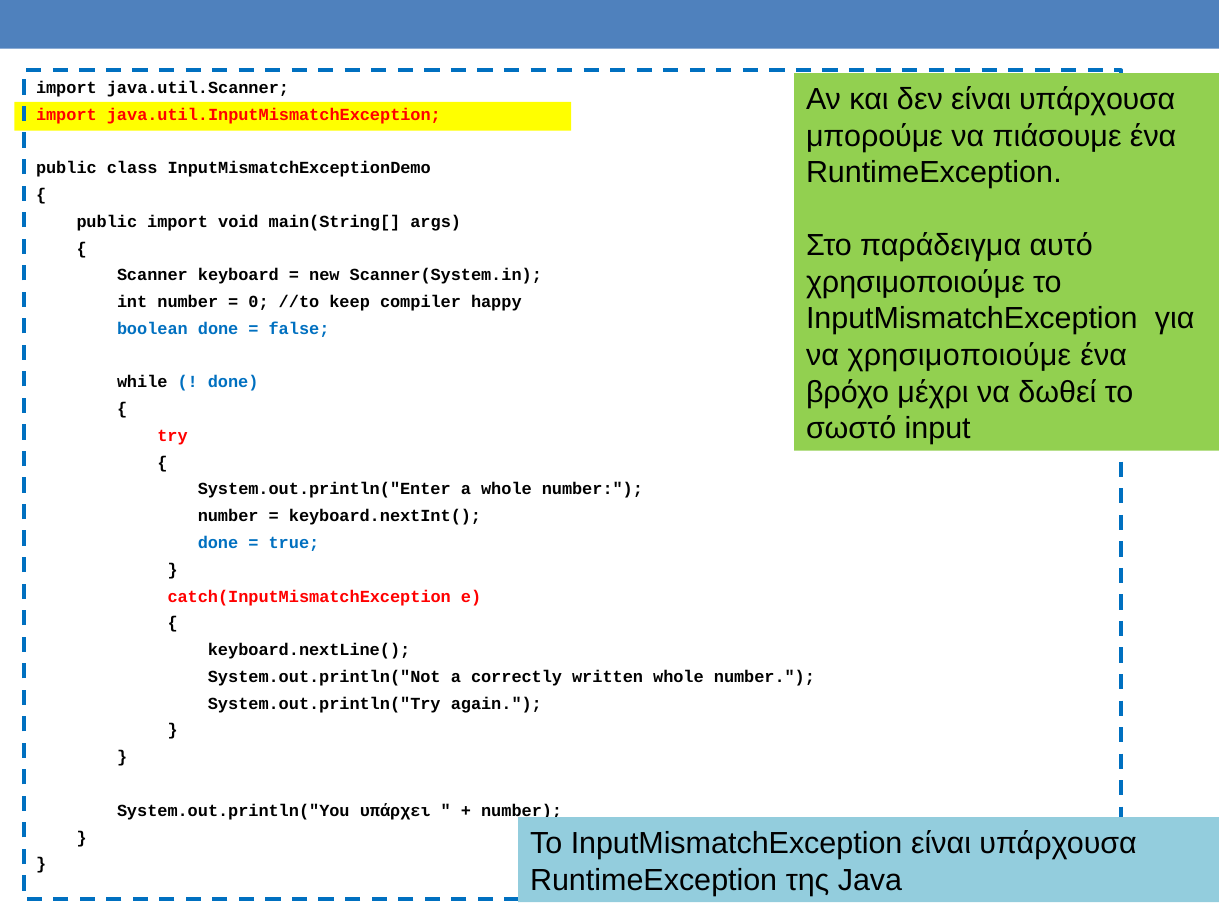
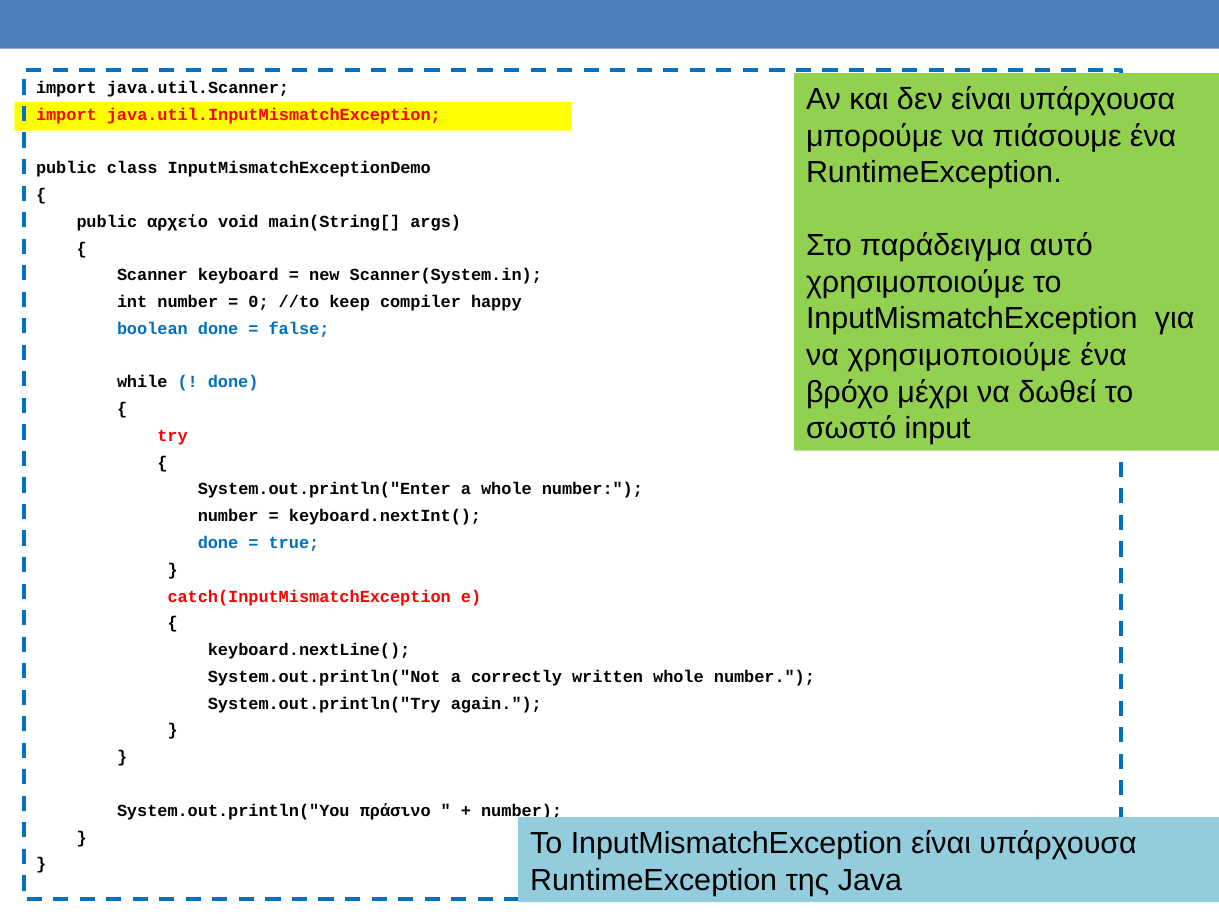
public import: import -> αρχείο
υπάρχει: υπάρχει -> πράσινο
